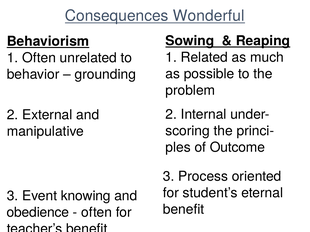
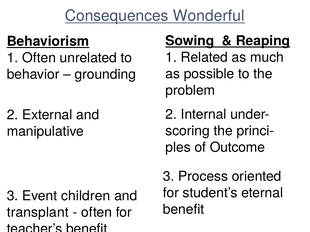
knowing: knowing -> children
obedience: obedience -> transplant
